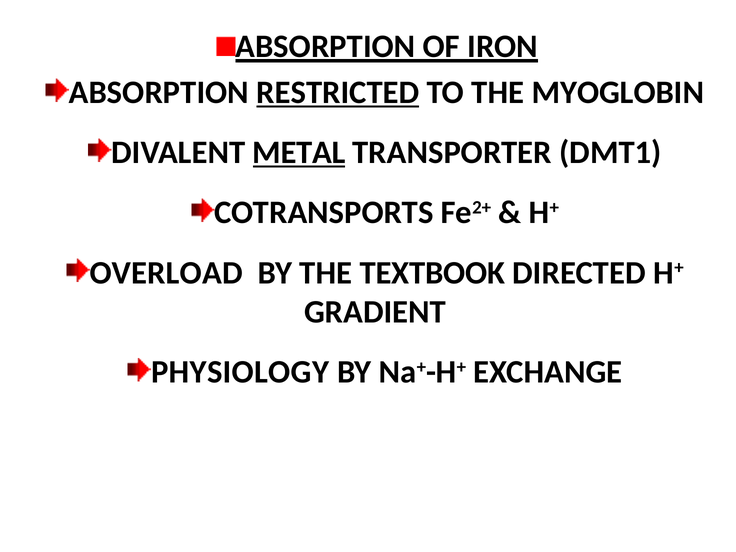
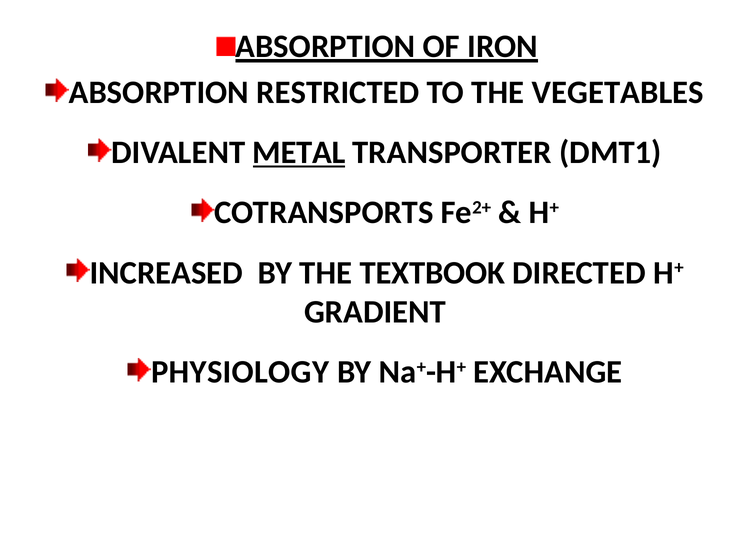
RESTRICTED underline: present -> none
MYOGLOBIN: MYOGLOBIN -> VEGETABLES
OVERLOAD: OVERLOAD -> INCREASED
